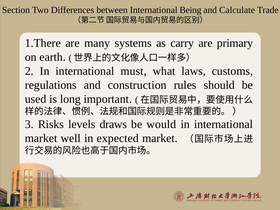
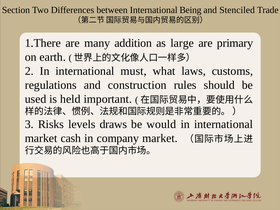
Calculate: Calculate -> Stenciled
systems: systems -> addition
carry: carry -> large
long: long -> held
well: well -> cash
expected: expected -> company
